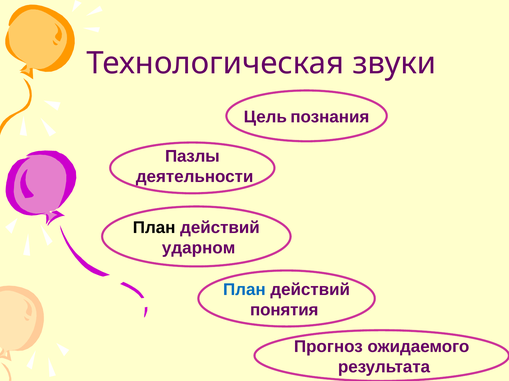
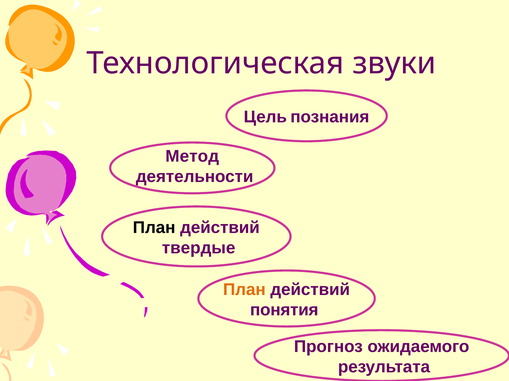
Пазлы: Пазлы -> Метод
ударном: ударном -> твердые
План at (244, 290) colour: blue -> orange
